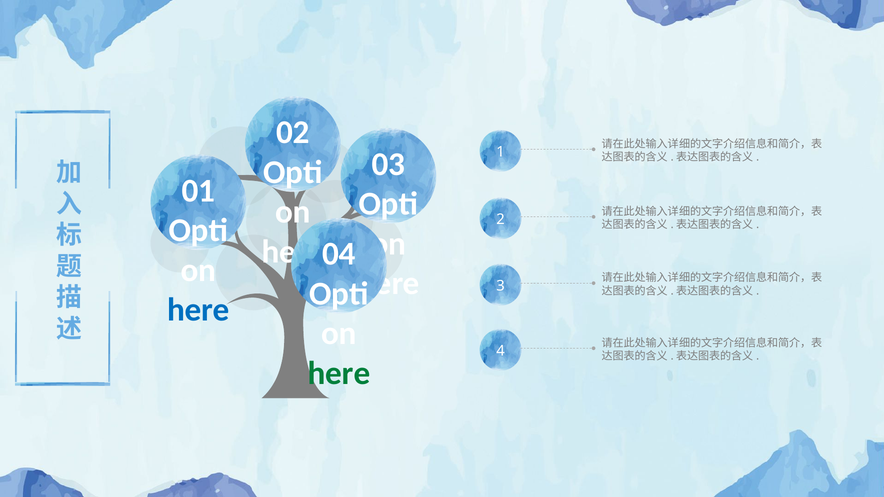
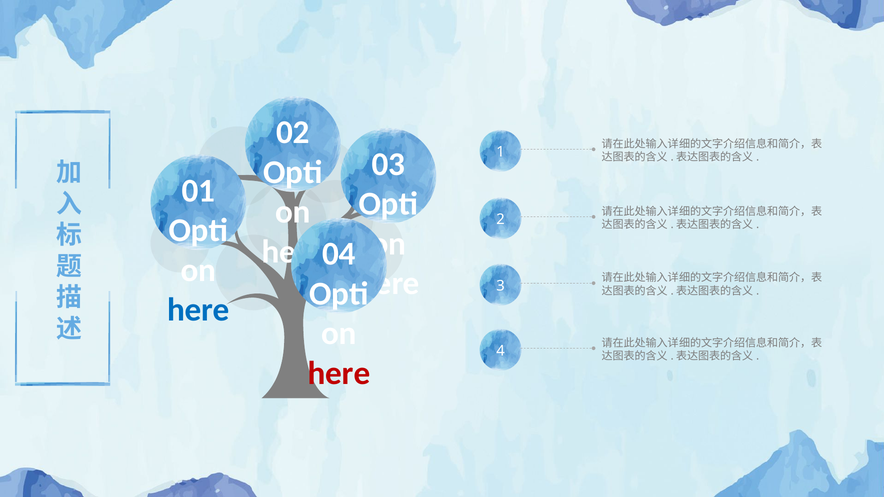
here at (339, 374) colour: green -> red
